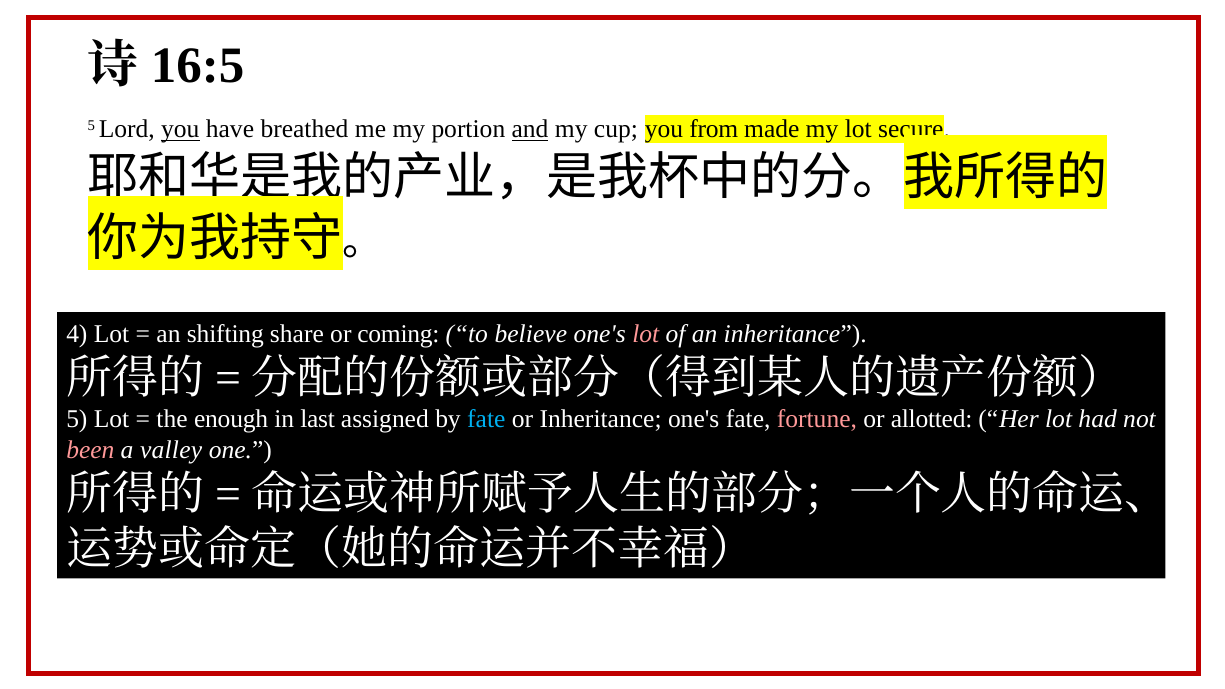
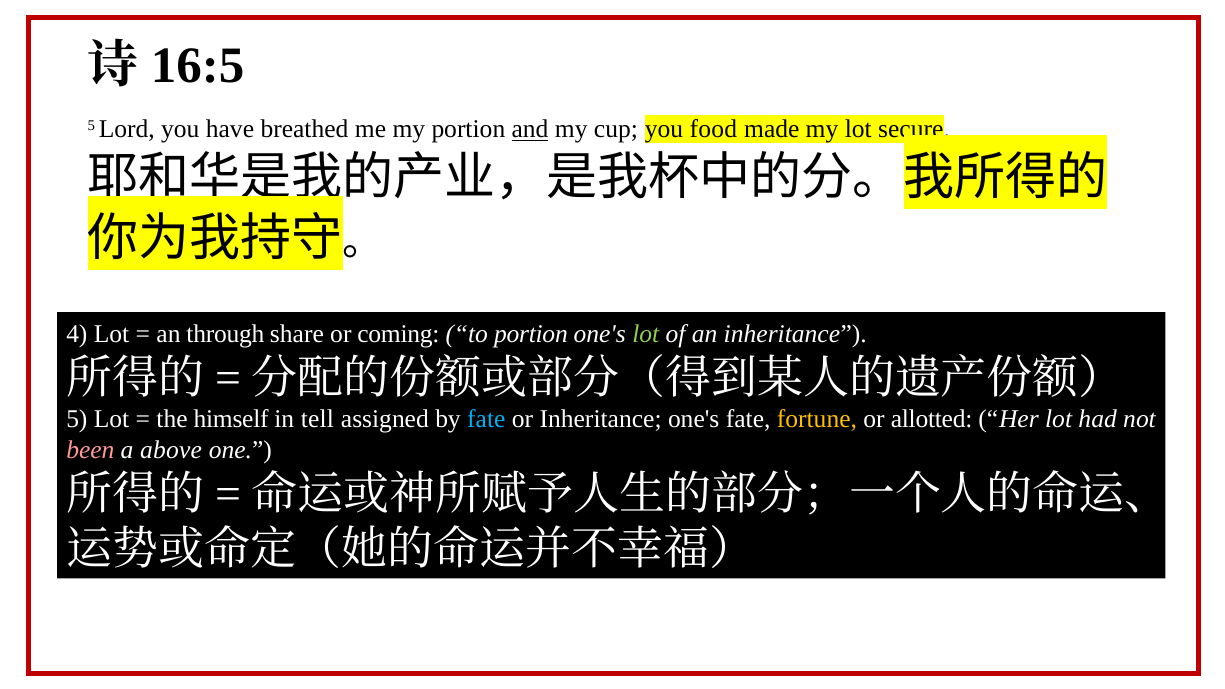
you at (180, 129) underline: present -> none
from: from -> food
shifting: shifting -> through
to believe: believe -> portion
lot at (646, 334) colour: pink -> light green
enough: enough -> himself
last: last -> tell
fortune colour: pink -> yellow
valley: valley -> above
